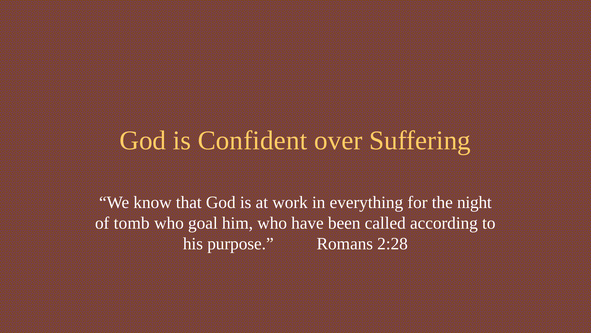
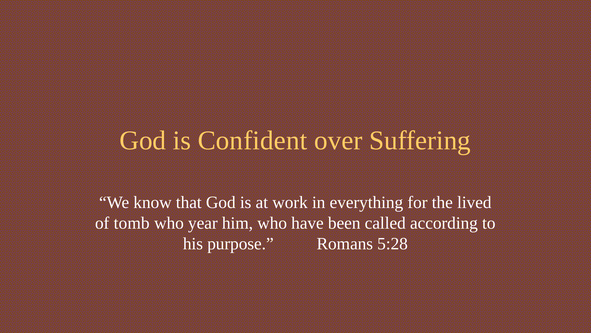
night: night -> lived
goal: goal -> year
2:28: 2:28 -> 5:28
